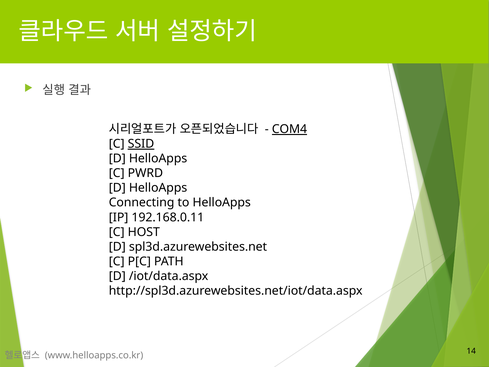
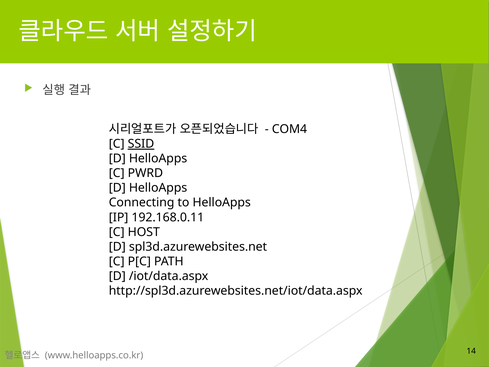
COM4 underline: present -> none
